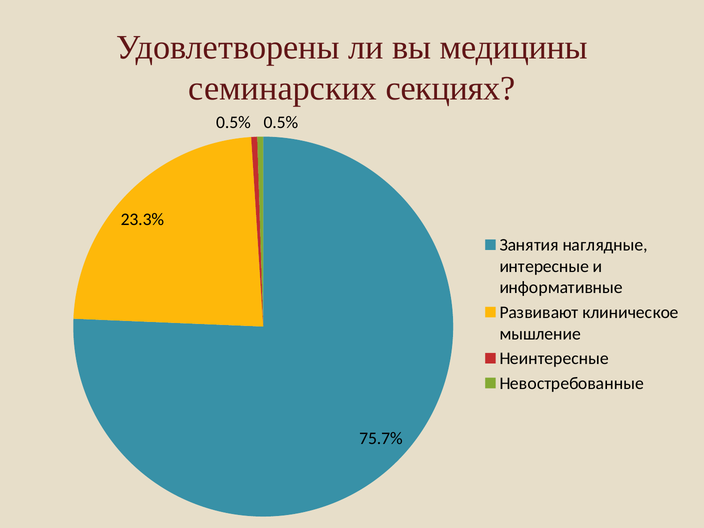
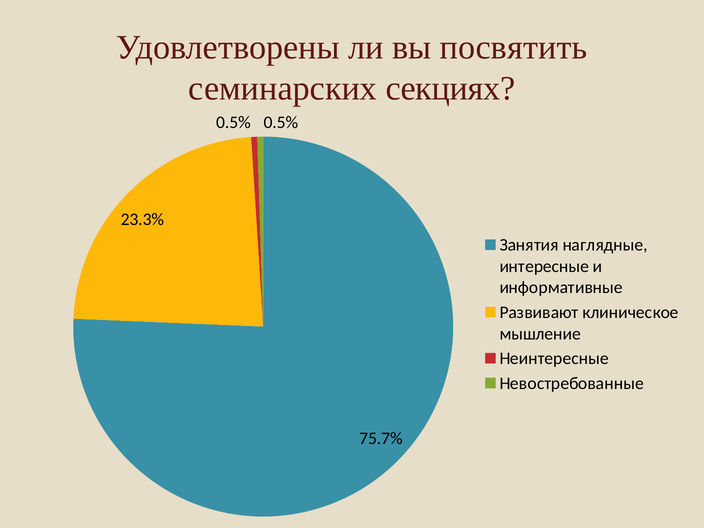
медицины: медицины -> посвятить
